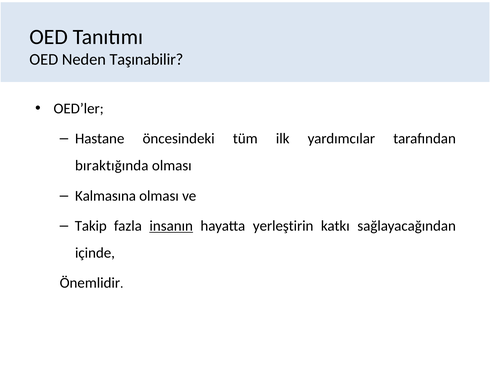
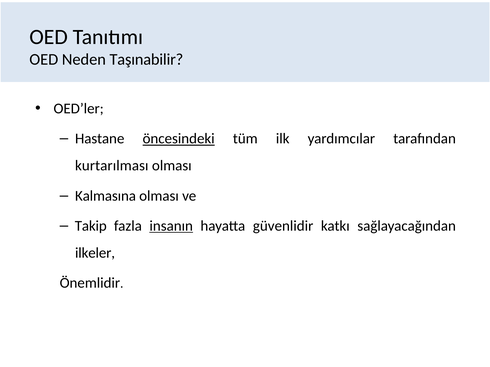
öncesindeki underline: none -> present
bıraktığında: bıraktığında -> kurtarılması
yerleştirin: yerleştirin -> güvenlidir
içinde: içinde -> ilkeler
